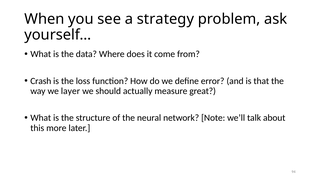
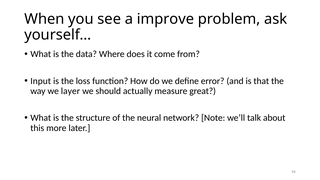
strategy: strategy -> improve
Crash: Crash -> Input
